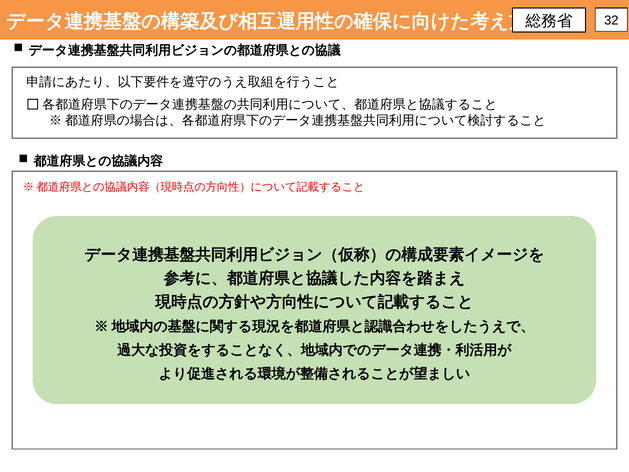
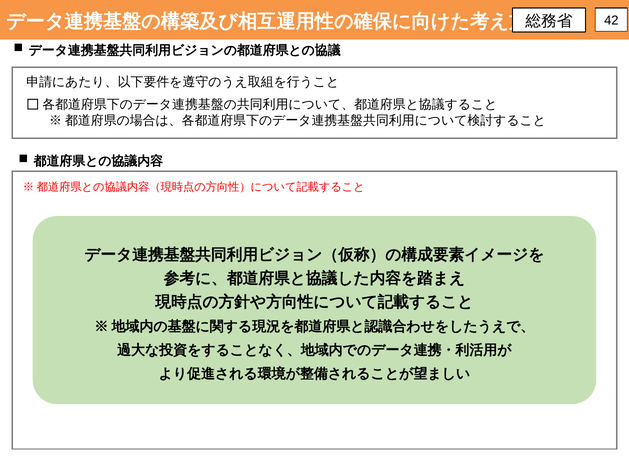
32: 32 -> 42
